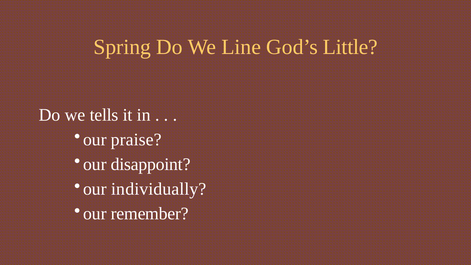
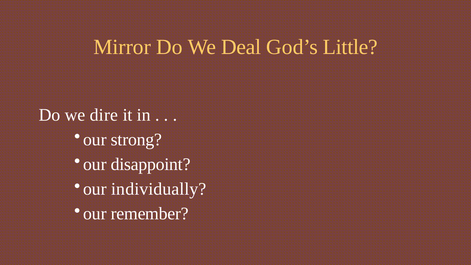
Spring: Spring -> Mirror
Line: Line -> Deal
tells: tells -> dire
praise: praise -> strong
